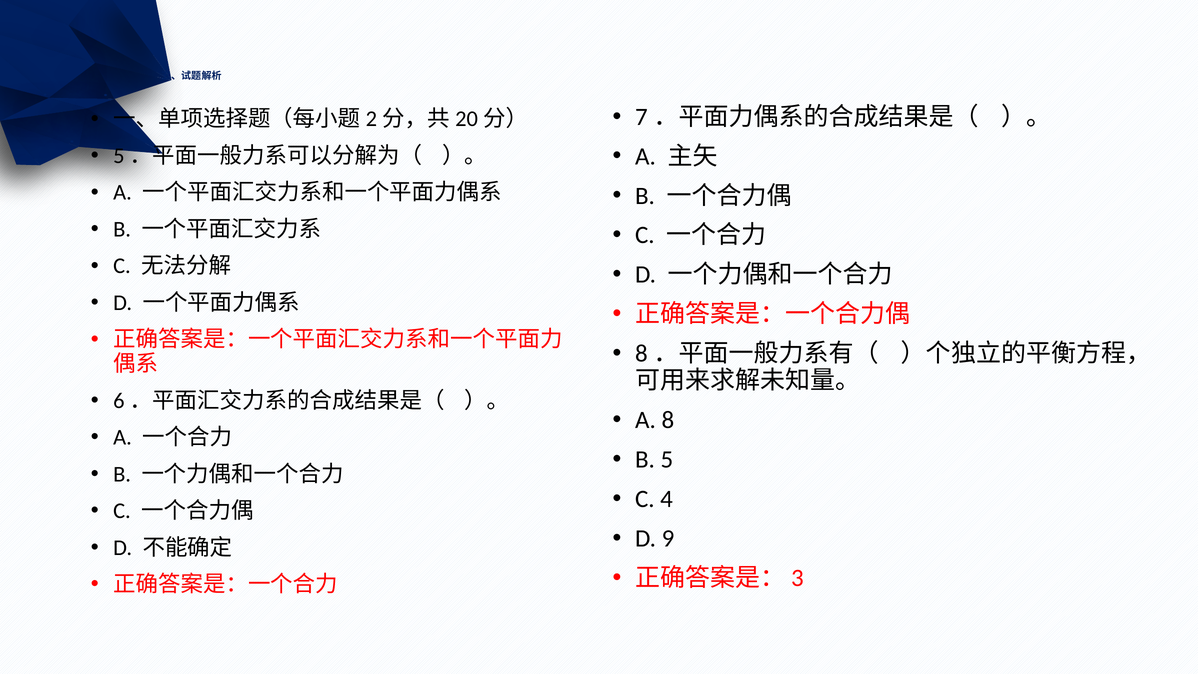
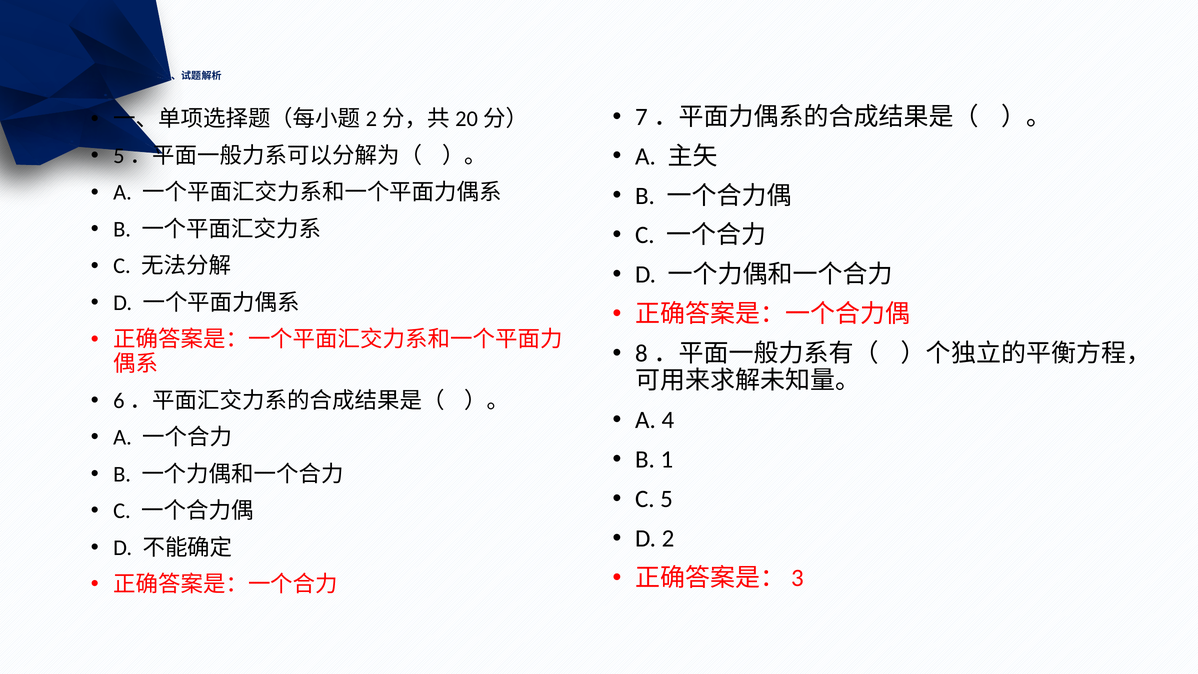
8: 8 -> 4
5: 5 -> 1
4: 4 -> 5
9: 9 -> 2
